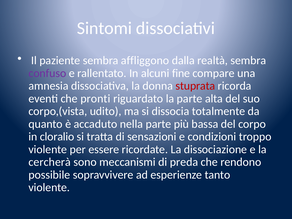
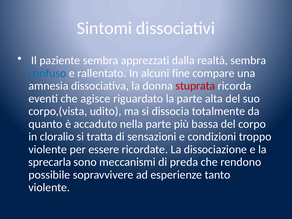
affliggono: affliggono -> apprezzati
confuso colour: purple -> blue
pronti: pronti -> agisce
cercherà: cercherà -> sprecarla
